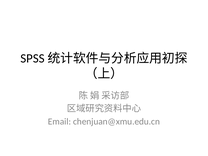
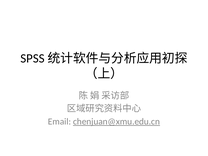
chenjuan@xmu.edu.cn underline: none -> present
